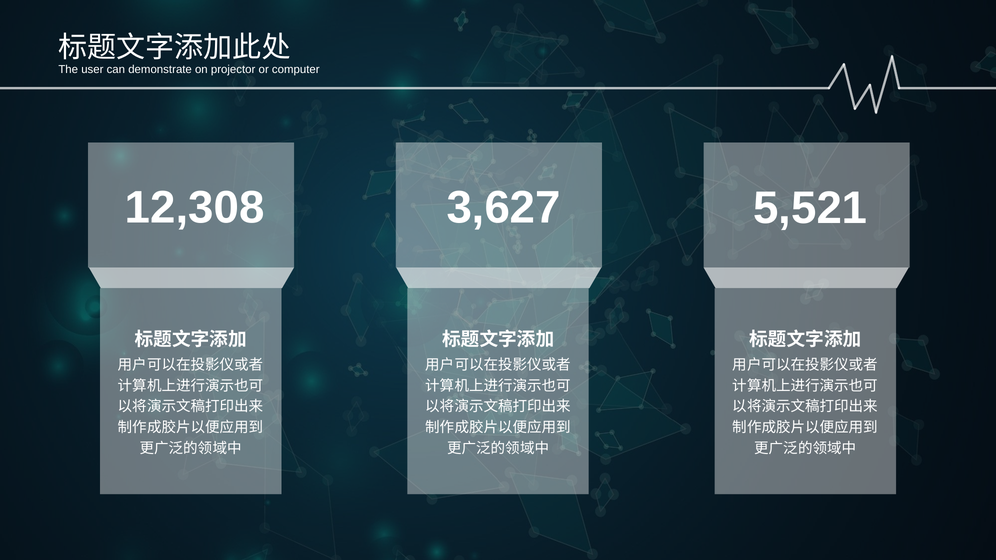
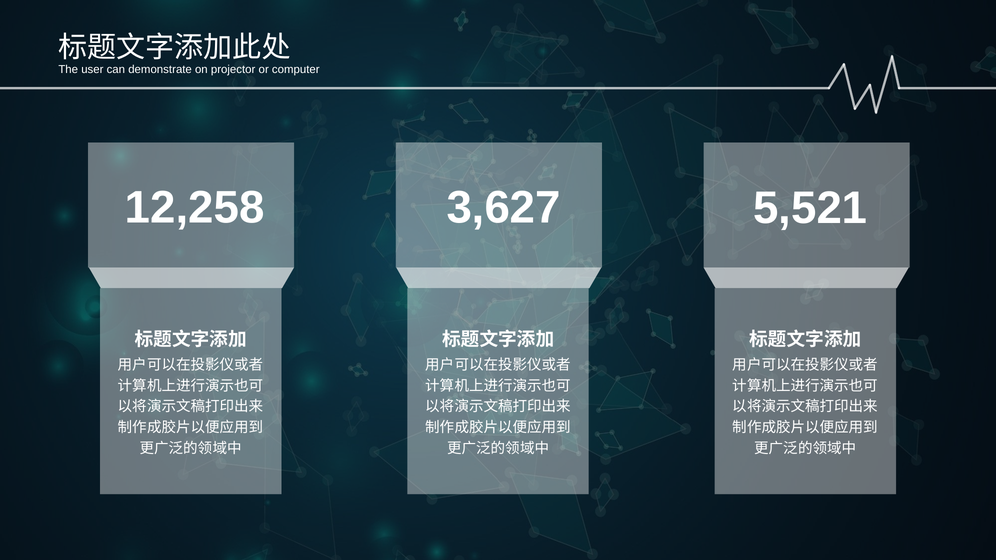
12,308: 12,308 -> 12,258
